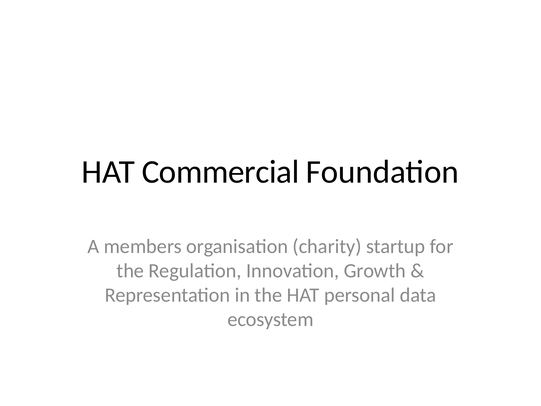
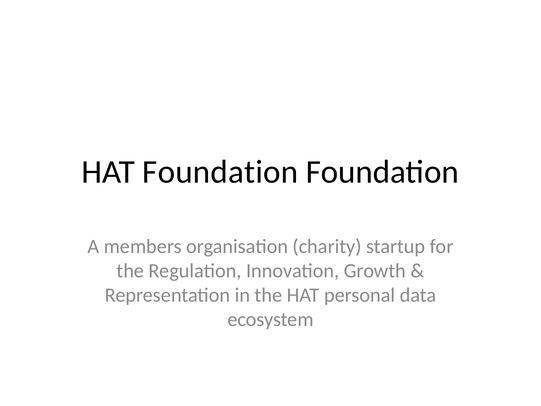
HAT Commercial: Commercial -> Foundation
